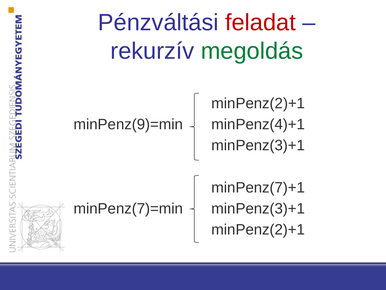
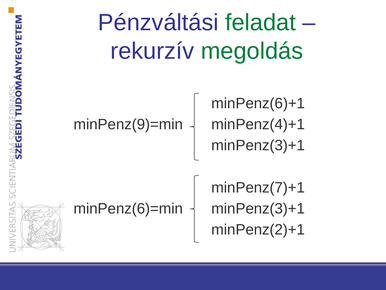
feladat colour: red -> green
minPenz(2)+1 at (258, 103): minPenz(2)+1 -> minPenz(6)+1
minPenz(7)=min: minPenz(7)=min -> minPenz(6)=min
